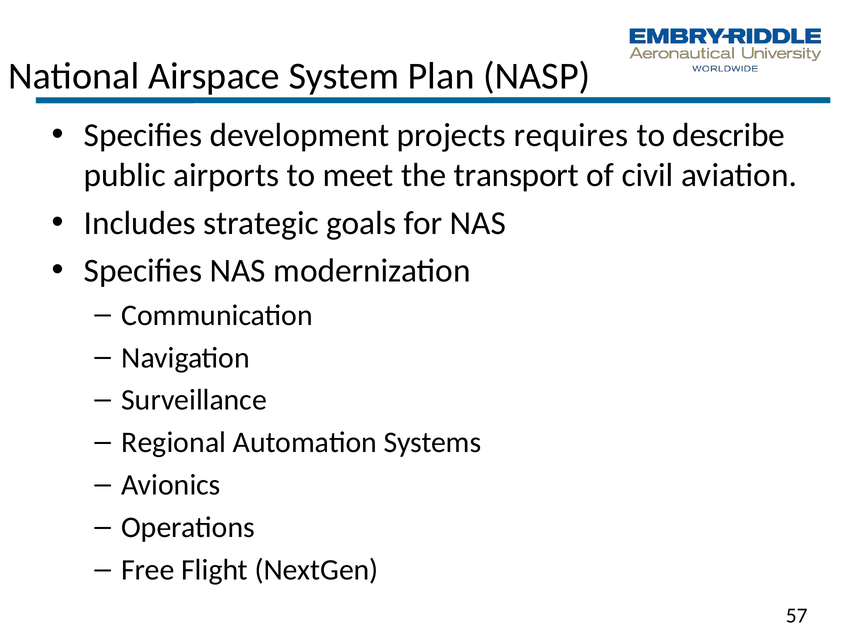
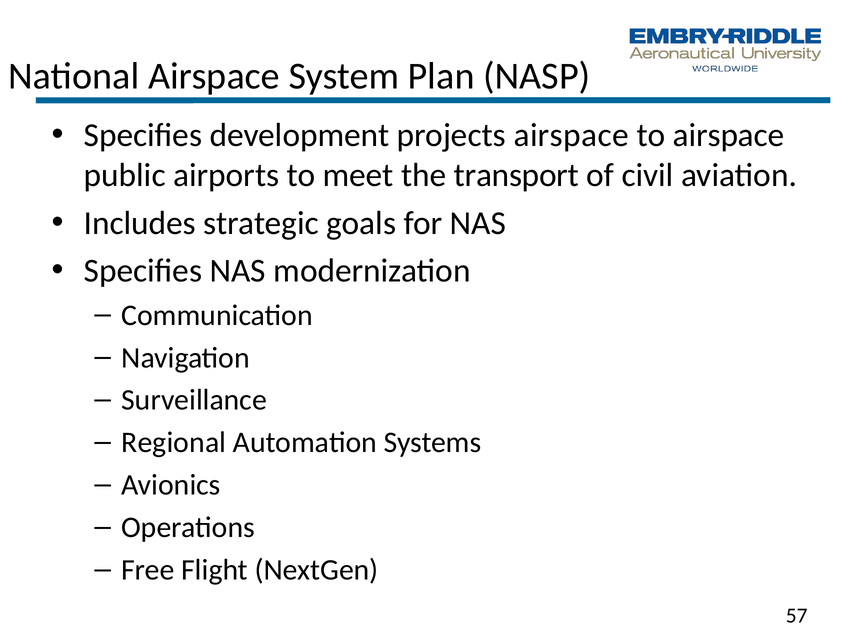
projects requires: requires -> airspace
to describe: describe -> airspace
